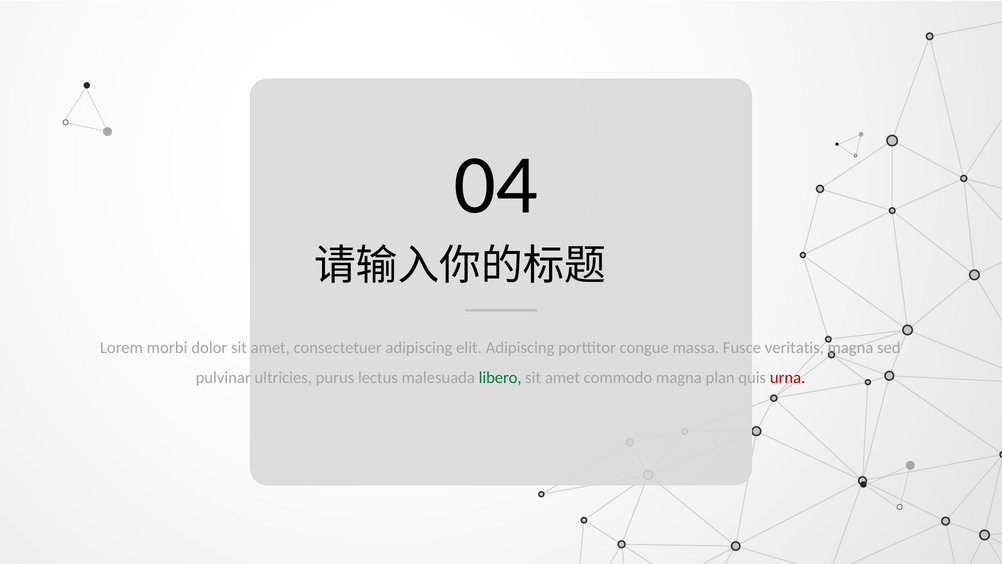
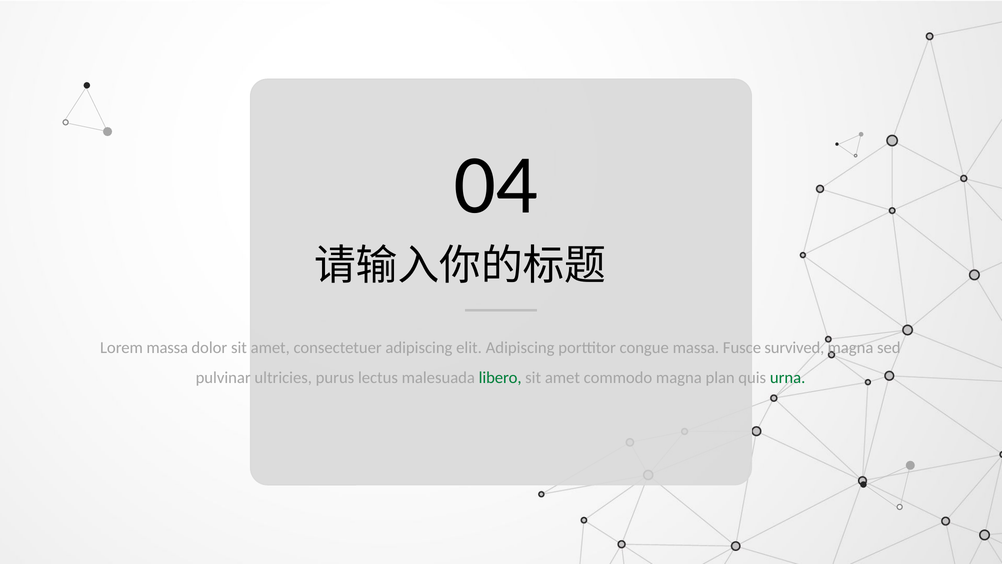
Lorem morbi: morbi -> massa
veritatis: veritatis -> survived
urna colour: red -> green
